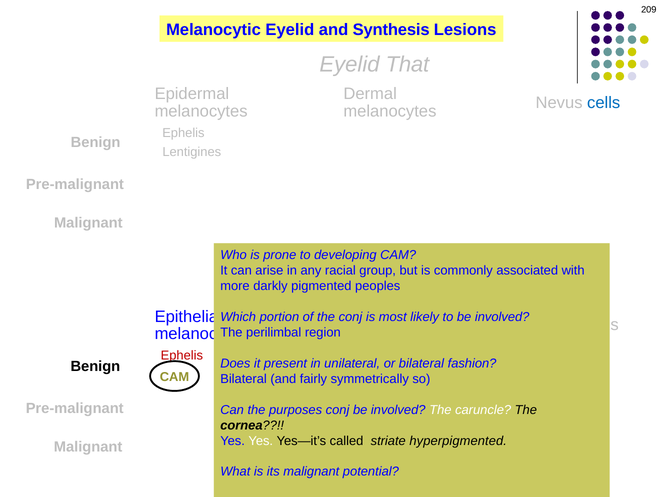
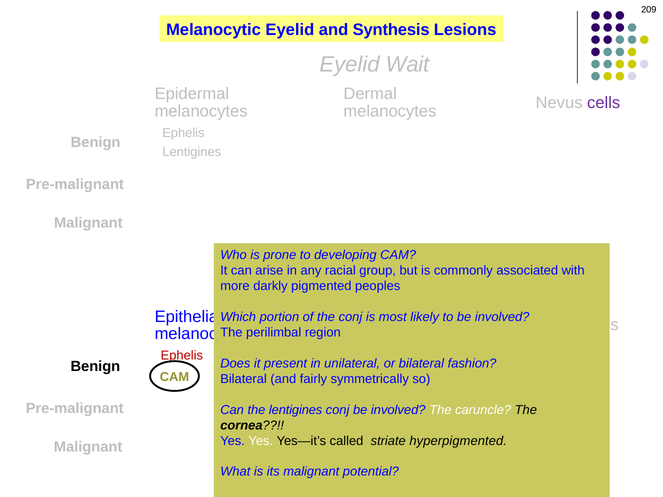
That: That -> Wait
cells at (604, 103) colour: blue -> purple
the purposes: purposes -> lentigines
